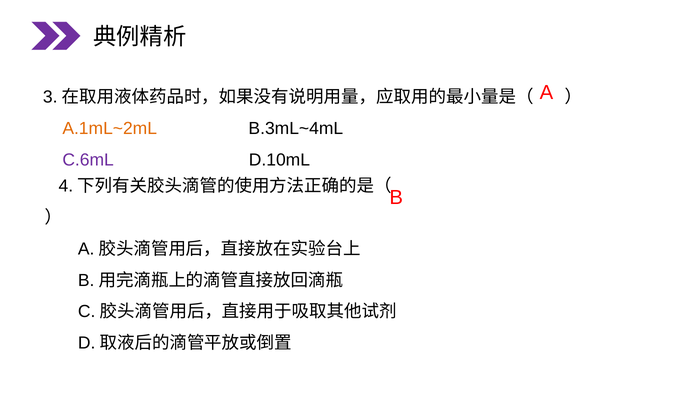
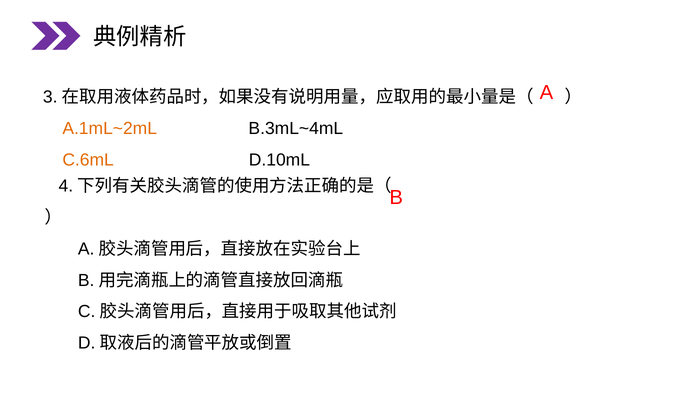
C.6mL colour: purple -> orange
